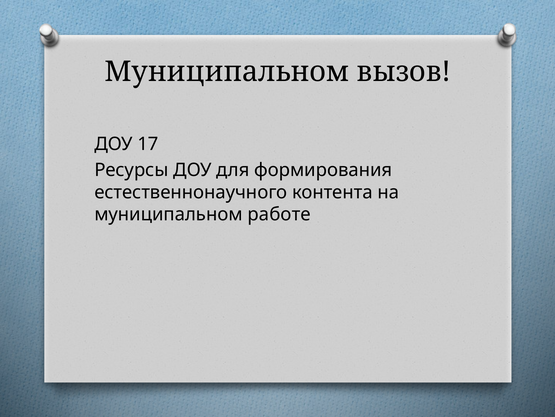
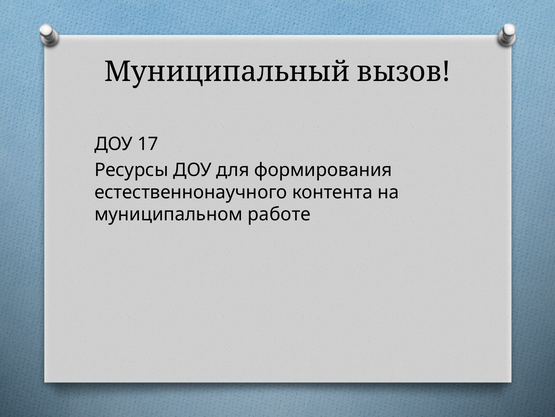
Муниципальном at (227, 71): Муниципальном -> Муниципальный
